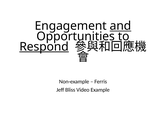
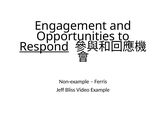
and underline: present -> none
